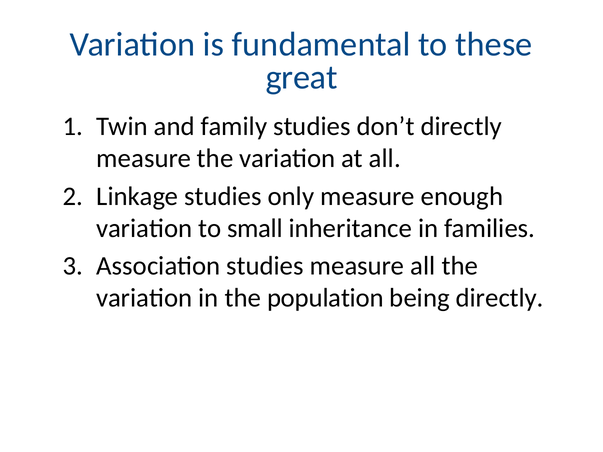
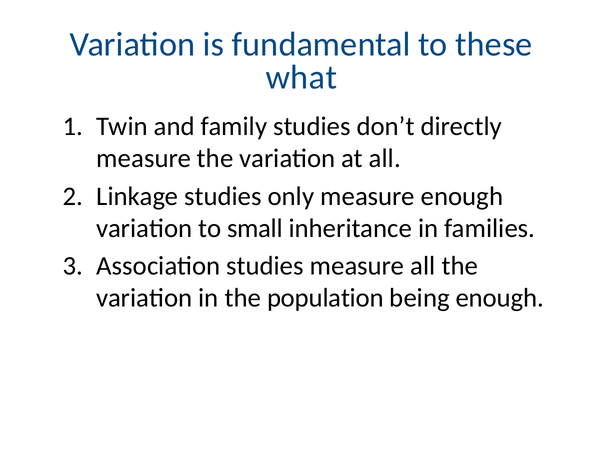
great: great -> what
being directly: directly -> enough
